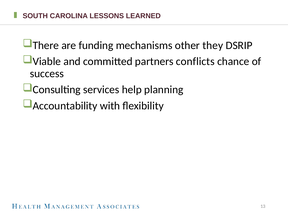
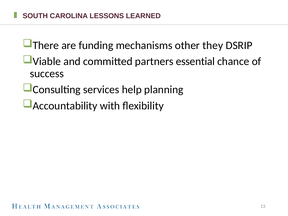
conflicts: conflicts -> essential
